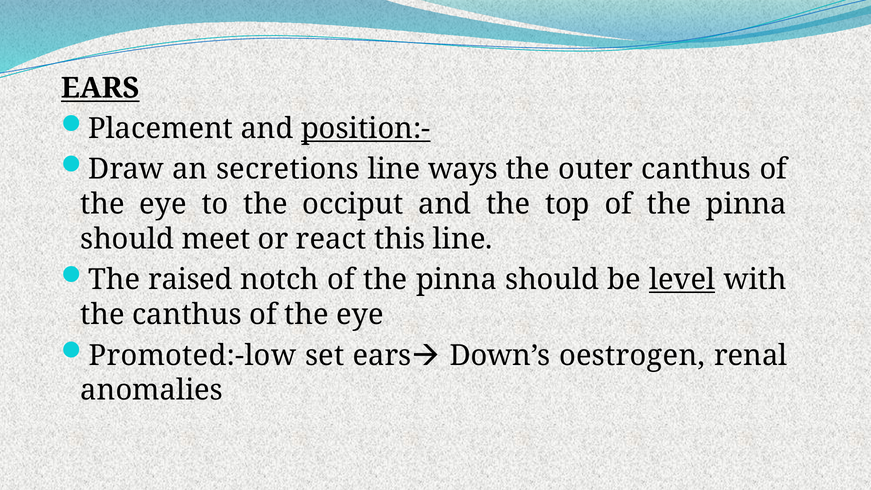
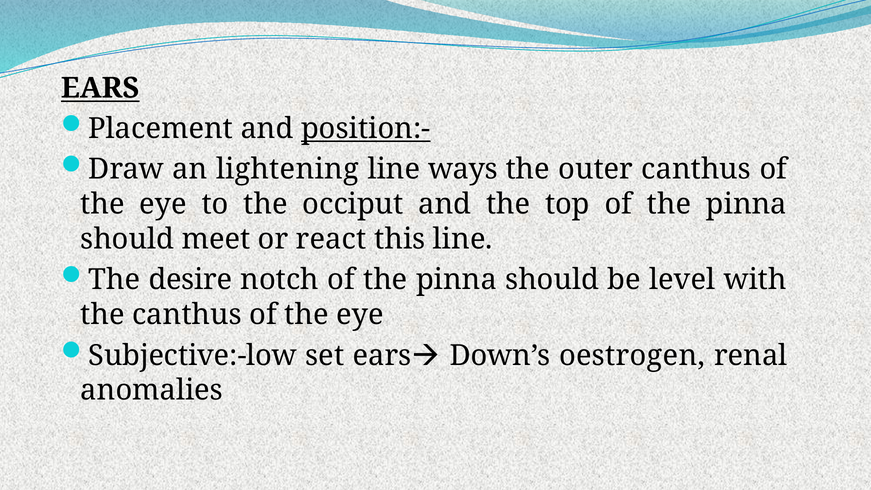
secretions: secretions -> lightening
raised: raised -> desire
level underline: present -> none
Promoted:-low: Promoted:-low -> Subjective:-low
